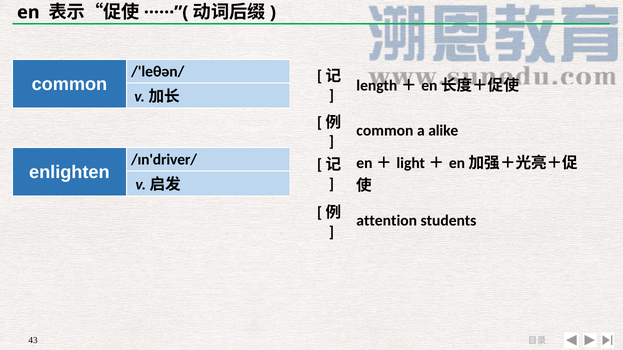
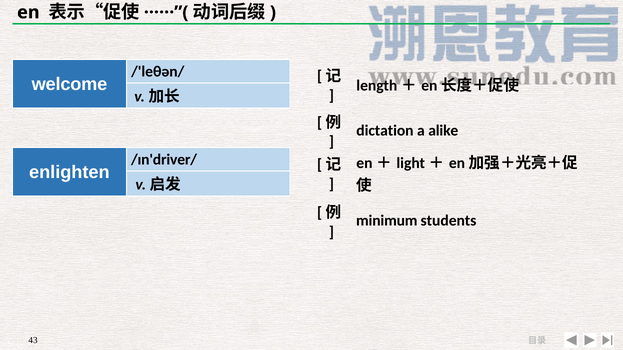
common at (69, 84): common -> welcome
common at (385, 131): common -> dictation
attention: attention -> minimum
